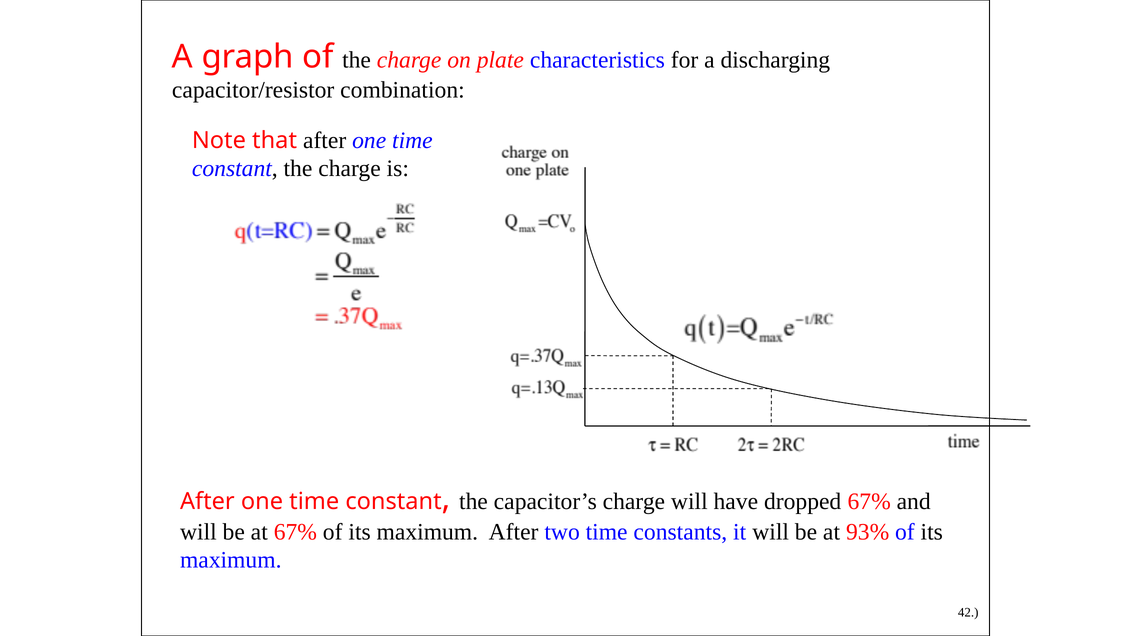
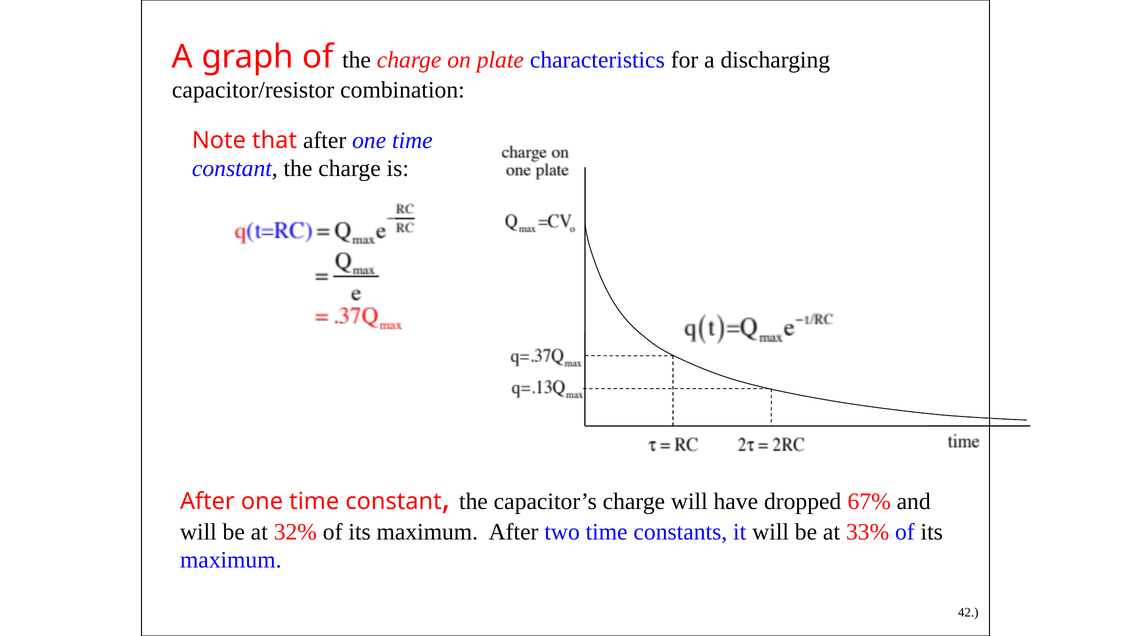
at 67%: 67% -> 32%
93%: 93% -> 33%
